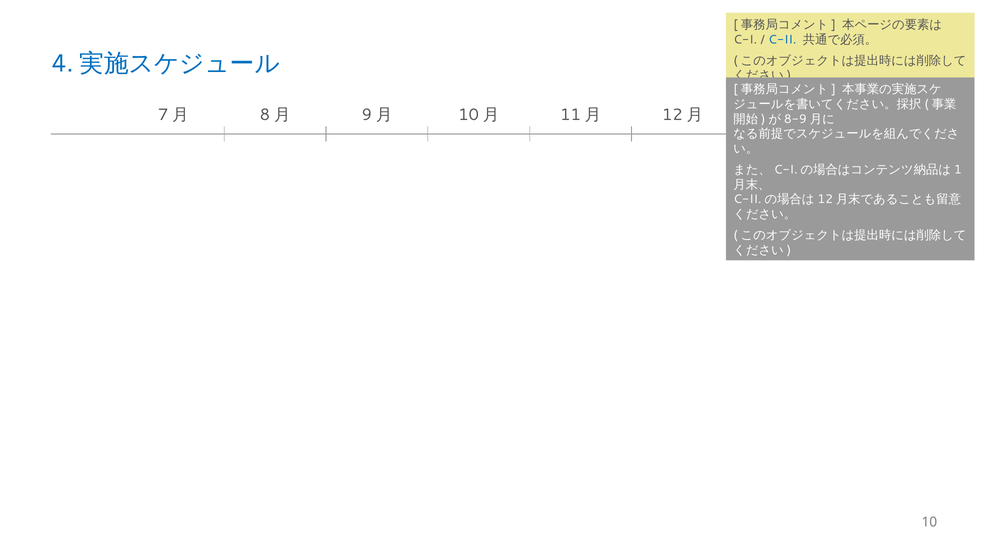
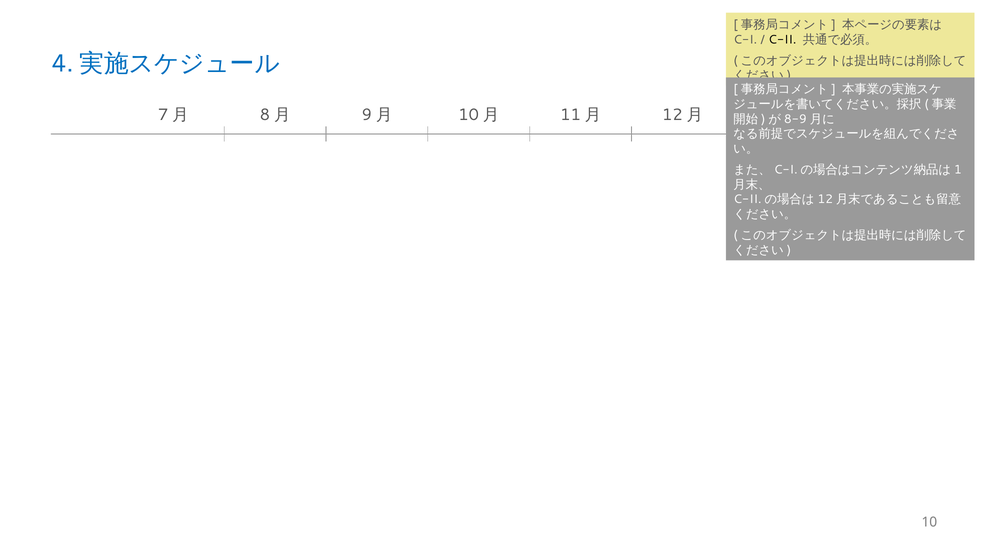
C-II colour: blue -> black
